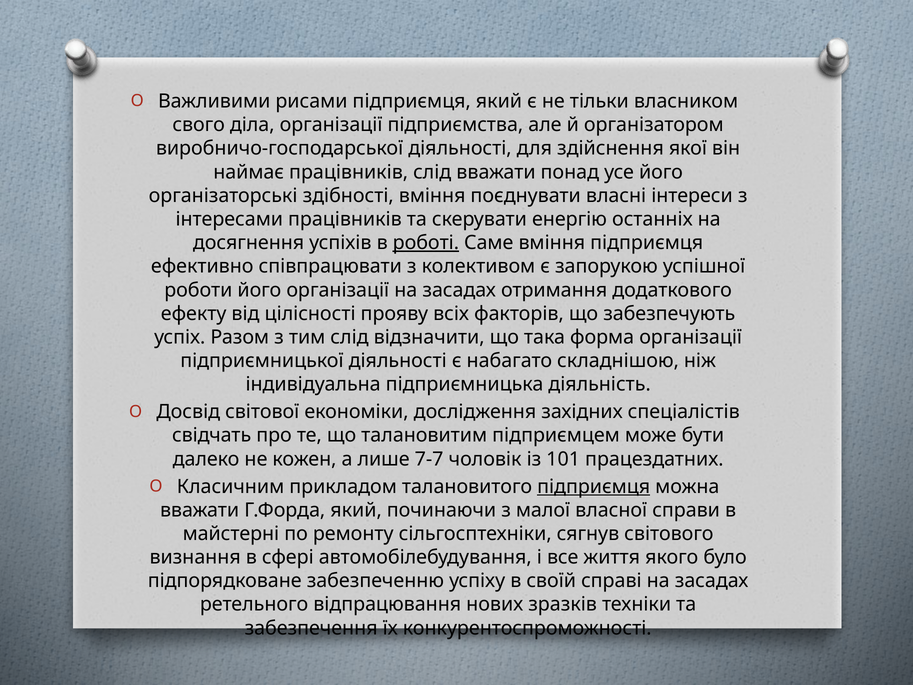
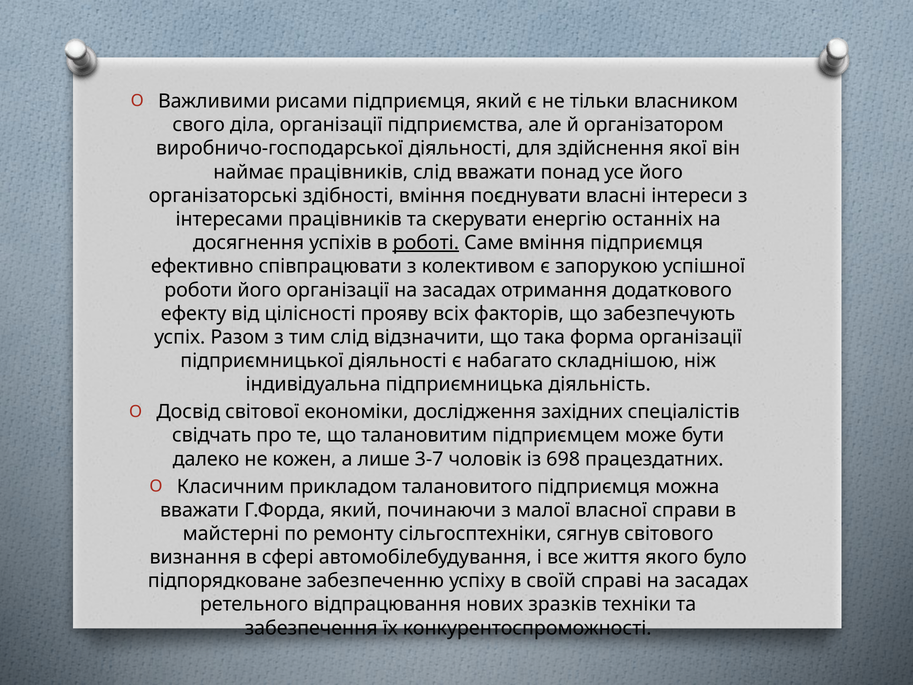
7-7: 7-7 -> 3-7
101: 101 -> 698
підприємця at (594, 486) underline: present -> none
